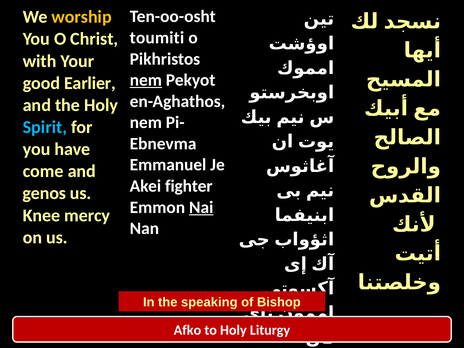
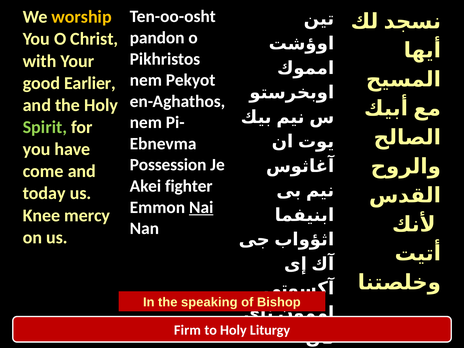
toumiti: toumiti -> pandon
nem at (146, 80) underline: present -> none
Spirit colour: light blue -> light green
Emmanuel: Emmanuel -> Possession
genos: genos -> today
Afko: Afko -> Firm
